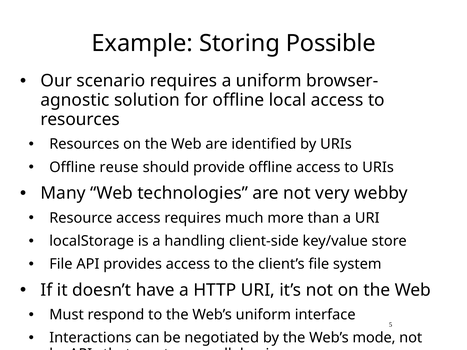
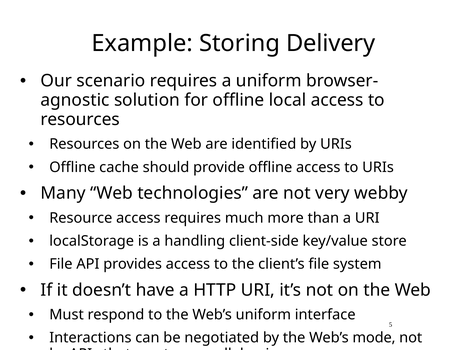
Possible: Possible -> Delivery
reuse: reuse -> cache
